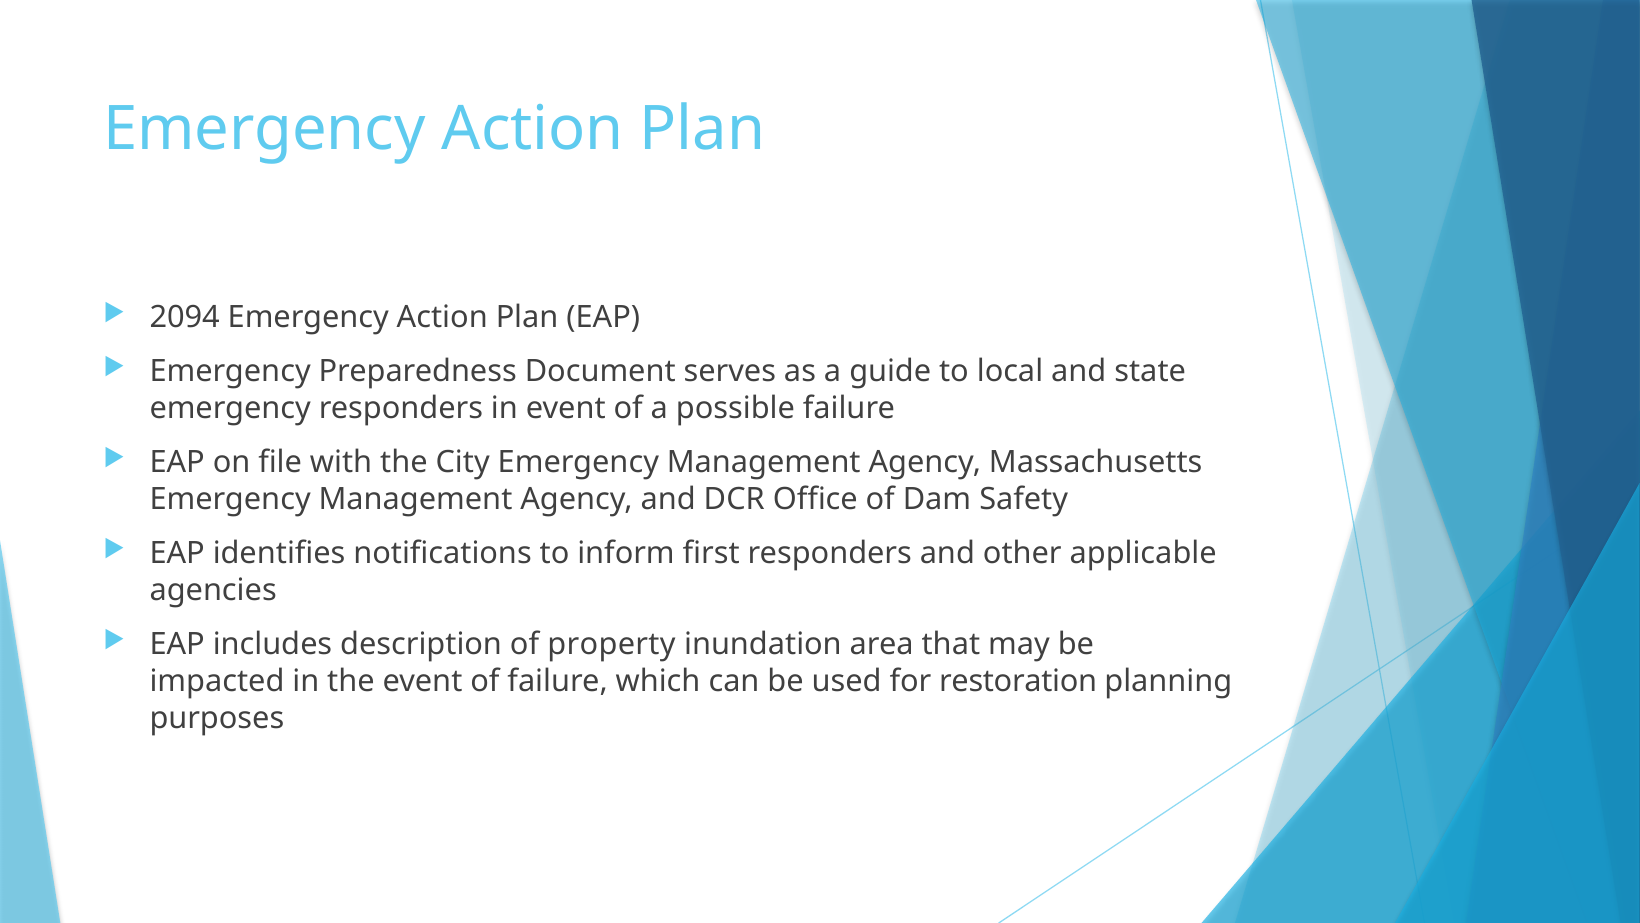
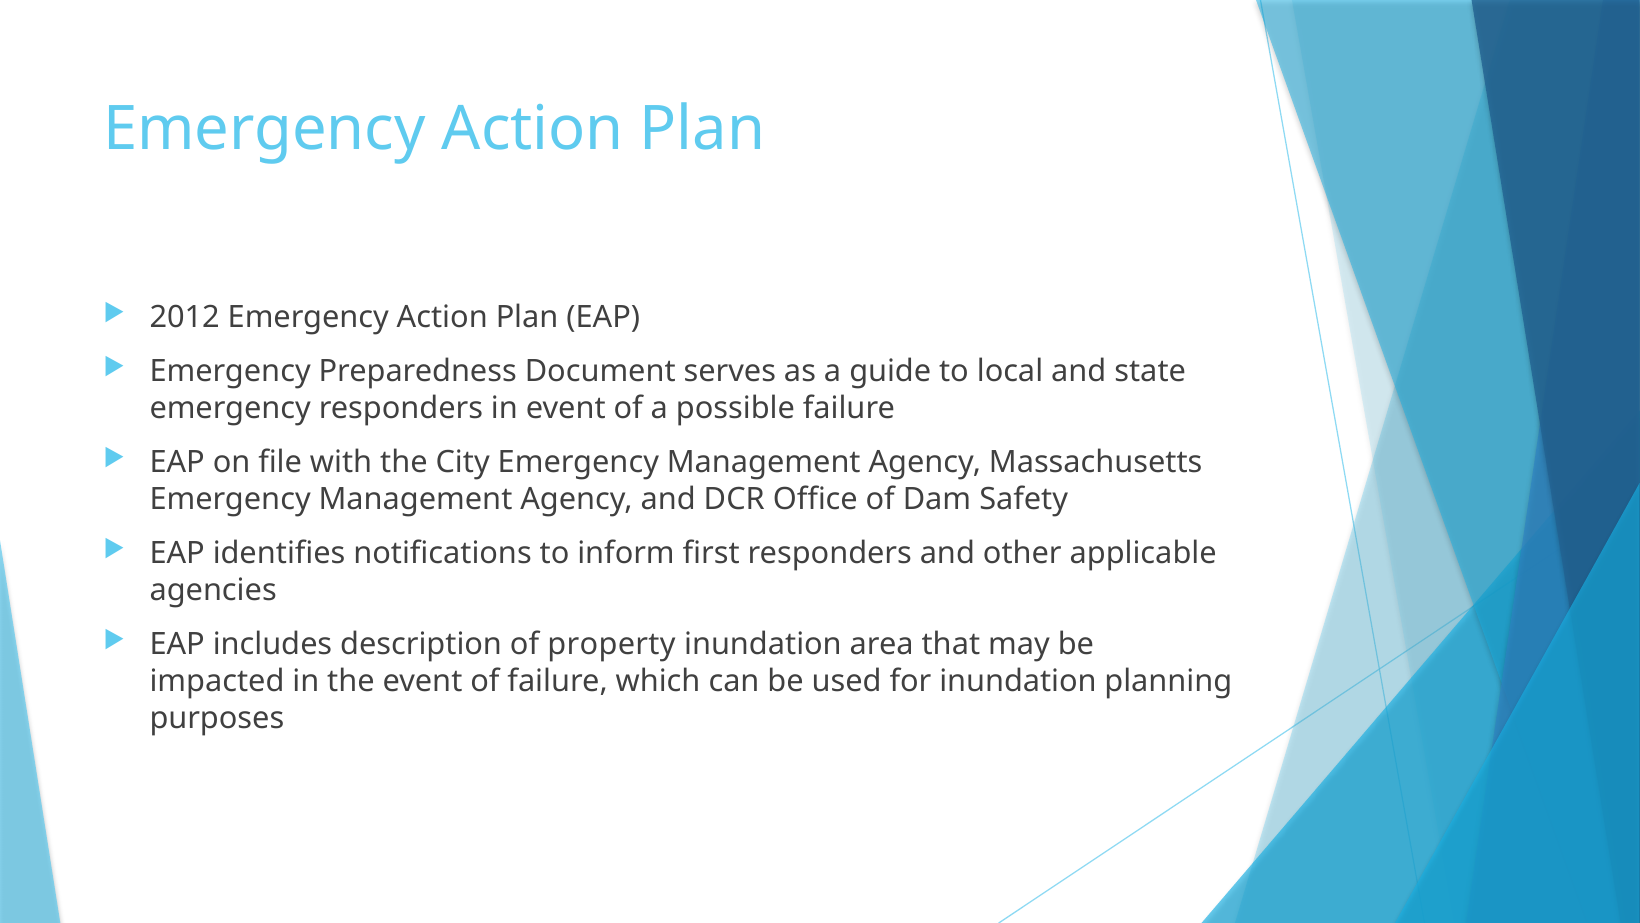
2094: 2094 -> 2012
for restoration: restoration -> inundation
